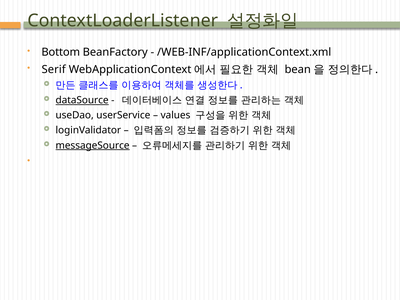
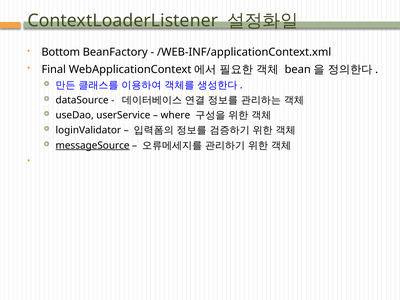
Serif: Serif -> Final
dataSource underline: present -> none
values: values -> where
